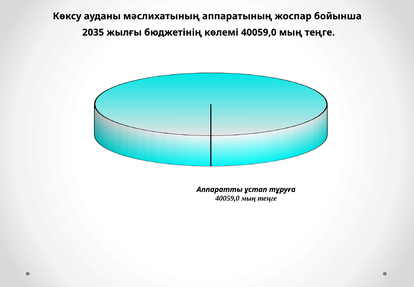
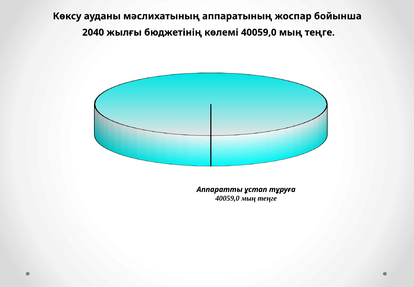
2035: 2035 -> 2040
